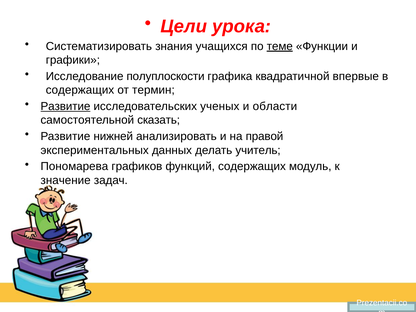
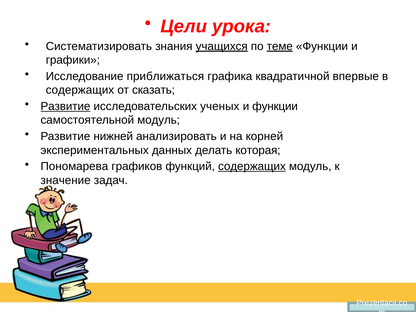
учащихся underline: none -> present
полуплоскости: полуплоскости -> приближаться
термин: термин -> сказать
и области: области -> функции
самостоятельной сказать: сказать -> модуль
правой: правой -> корней
учитель: учитель -> которая
содержащих at (252, 166) underline: none -> present
